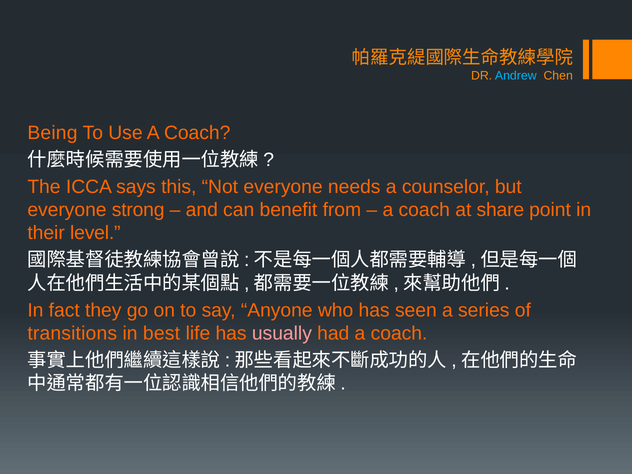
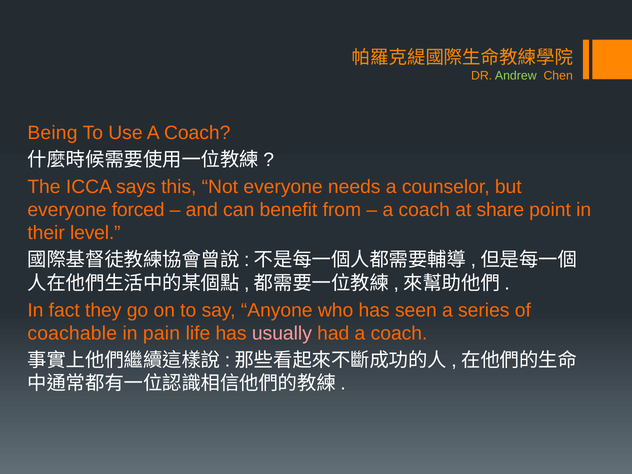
Andrew colour: light blue -> light green
strong: strong -> forced
transitions: transitions -> coachable
best: best -> pain
